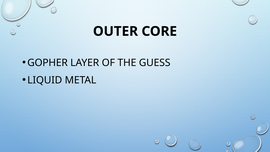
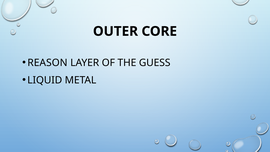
GOPHER: GOPHER -> REASON
